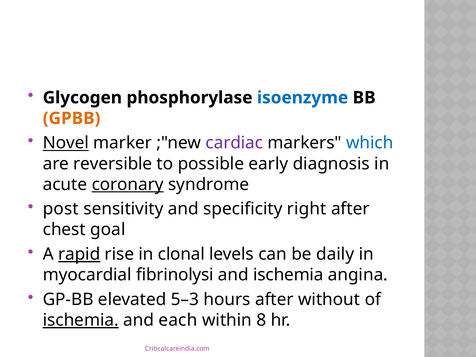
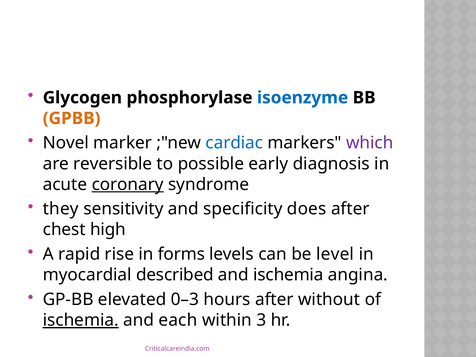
Novel underline: present -> none
cardiac colour: purple -> blue
which colour: blue -> purple
post: post -> they
right: right -> does
goal: goal -> high
rapid underline: present -> none
clonal: clonal -> forms
daily: daily -> level
fibrinolysi: fibrinolysi -> described
5–3: 5–3 -> 0–3
8: 8 -> 3
